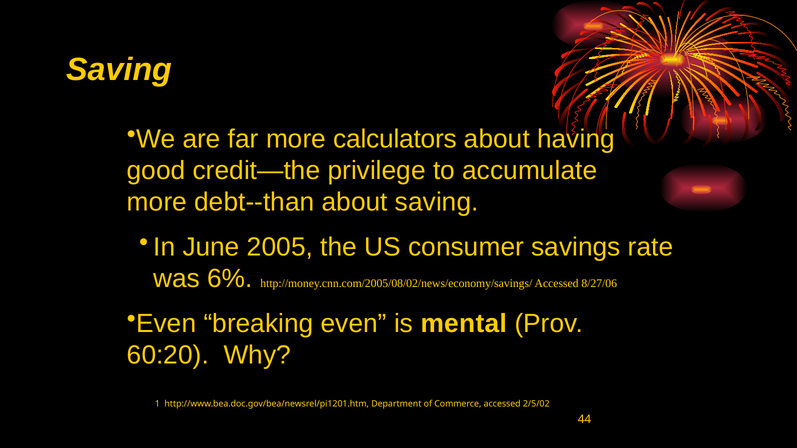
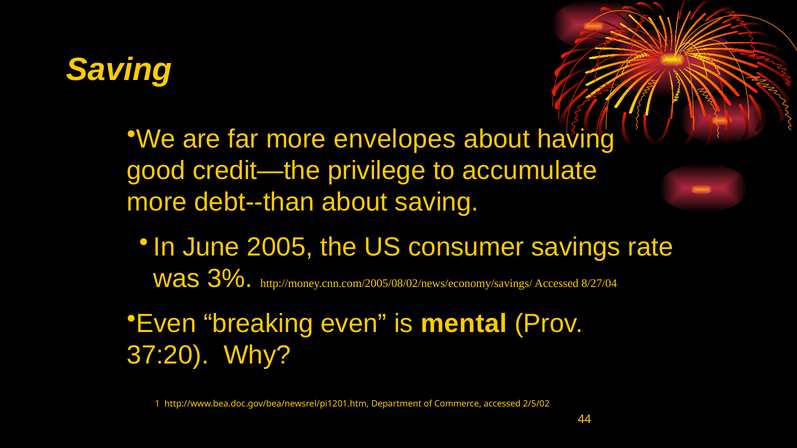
calculators: calculators -> envelopes
6%: 6% -> 3%
8/27/06: 8/27/06 -> 8/27/04
60:20: 60:20 -> 37:20
